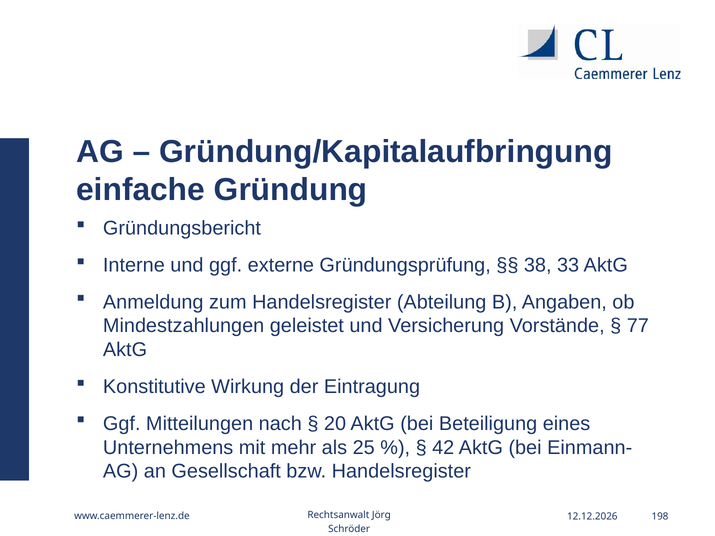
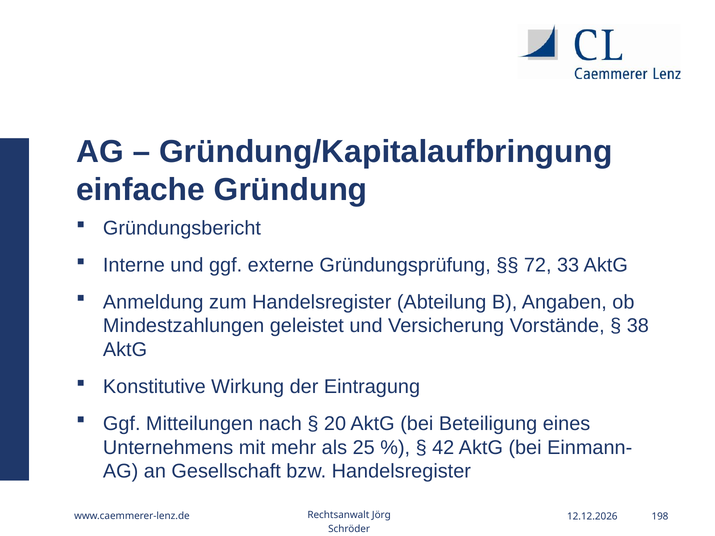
38: 38 -> 72
77: 77 -> 38
